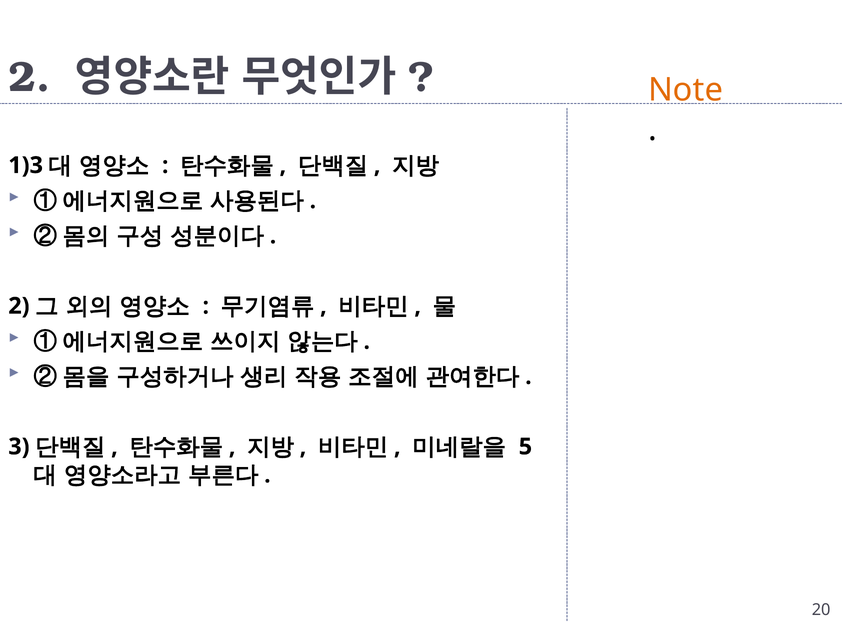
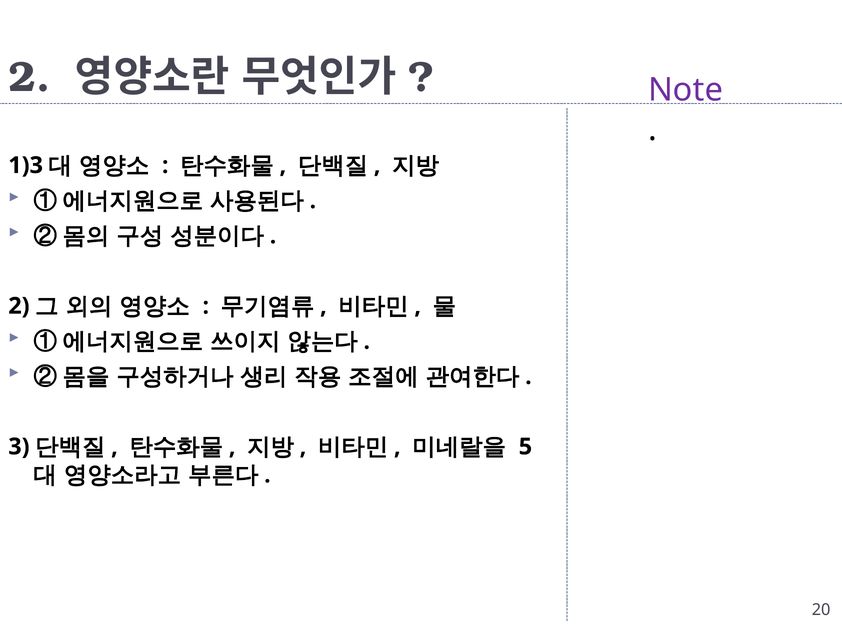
Note colour: orange -> purple
